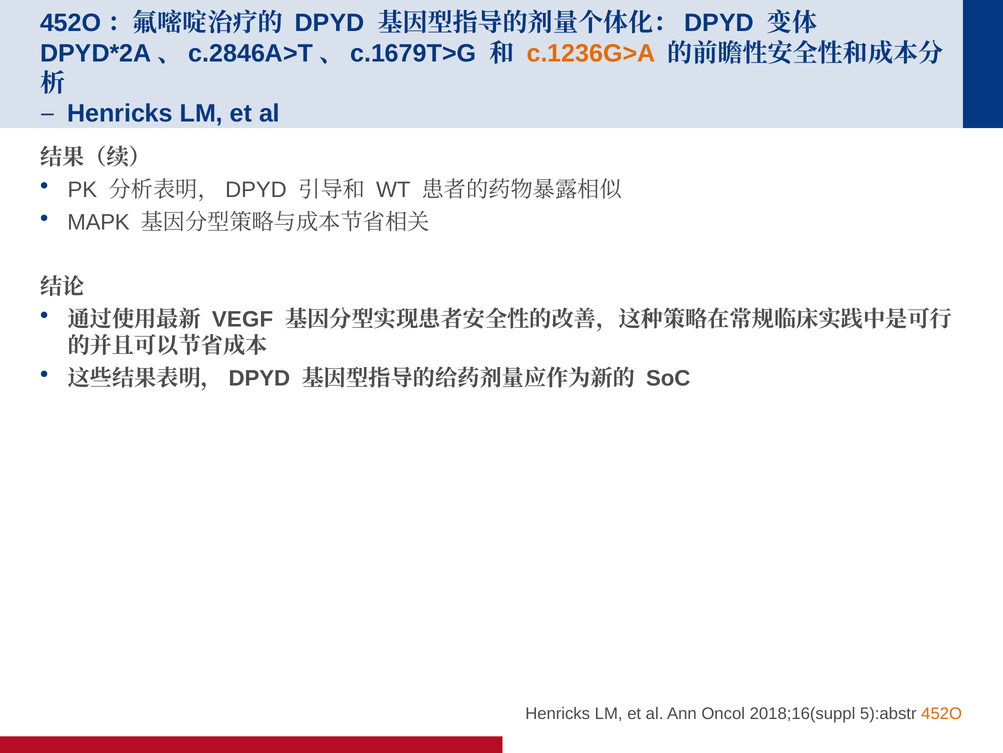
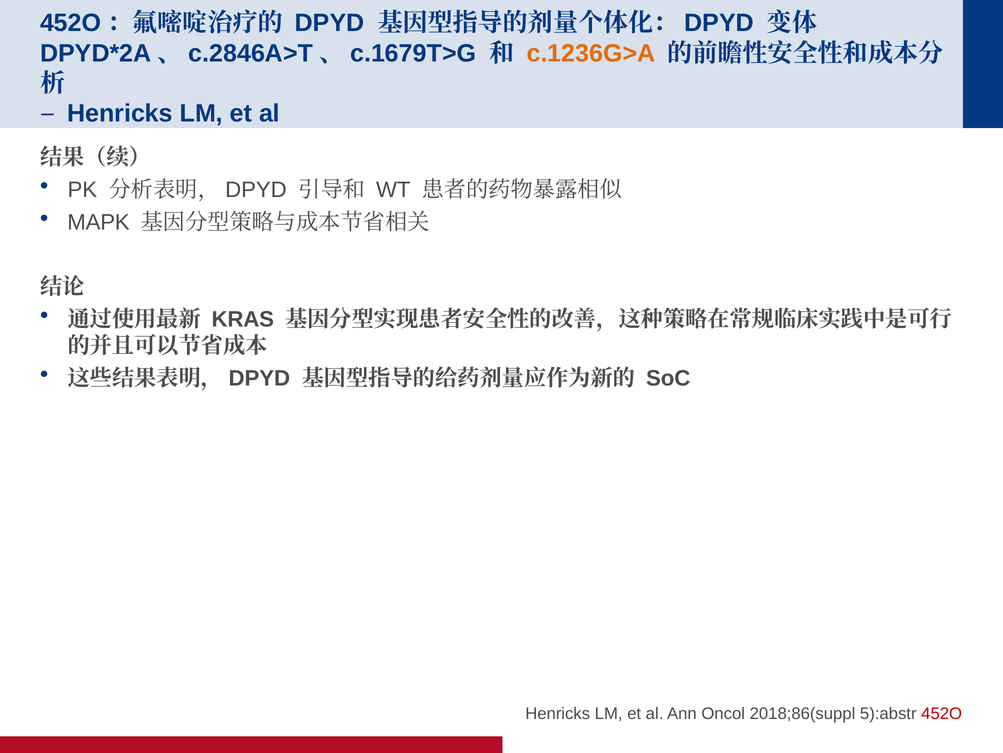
VEGF: VEGF -> KRAS
2018;16(suppl: 2018;16(suppl -> 2018;86(suppl
452O colour: orange -> red
